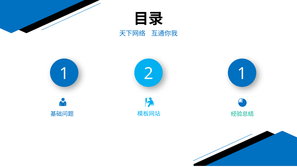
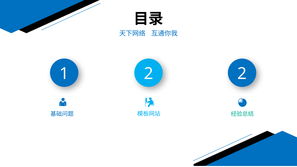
2 1: 1 -> 2
